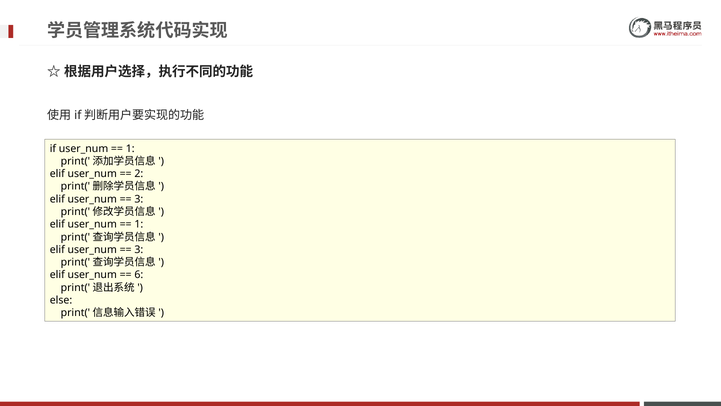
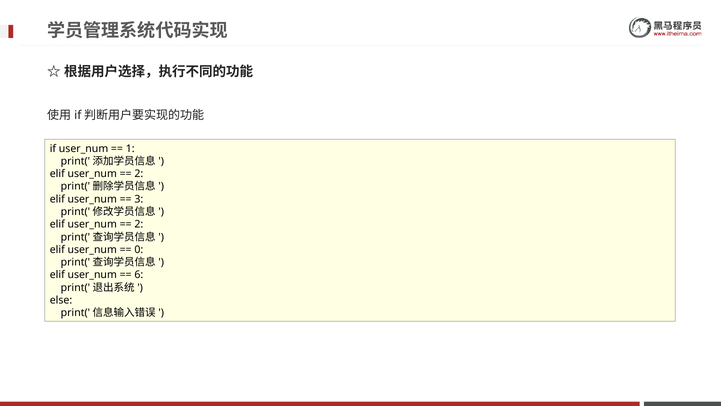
1 at (139, 224): 1 -> 2
3 at (139, 249): 3 -> 0
